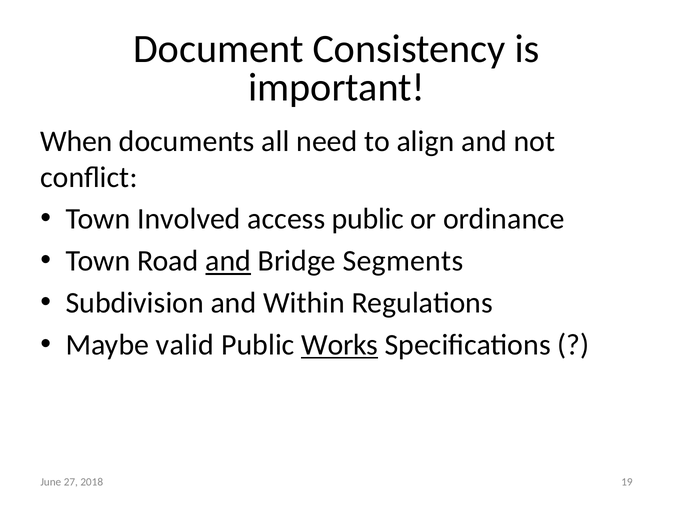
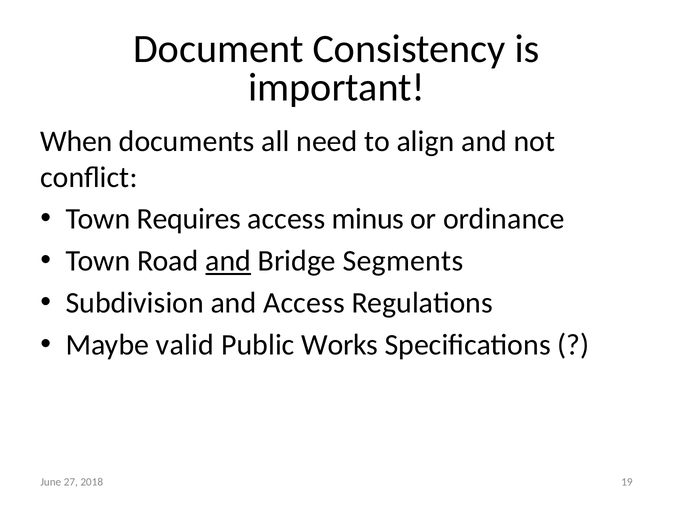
Involved: Involved -> Requires
access public: public -> minus
and Within: Within -> Access
Works underline: present -> none
